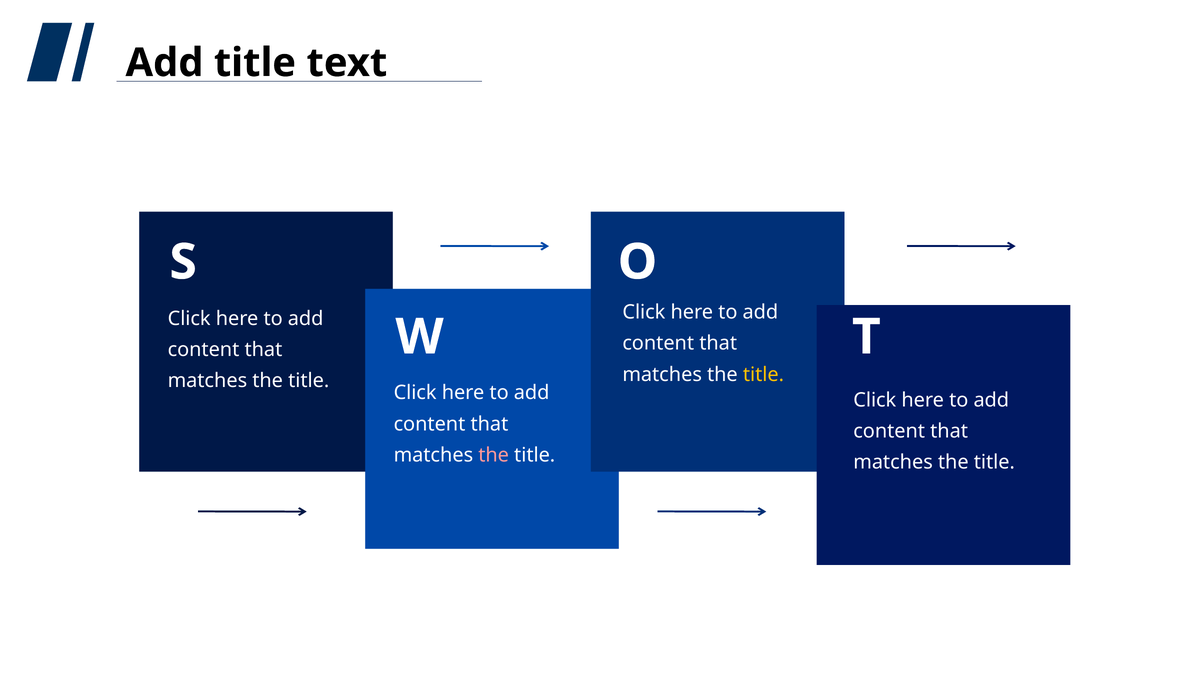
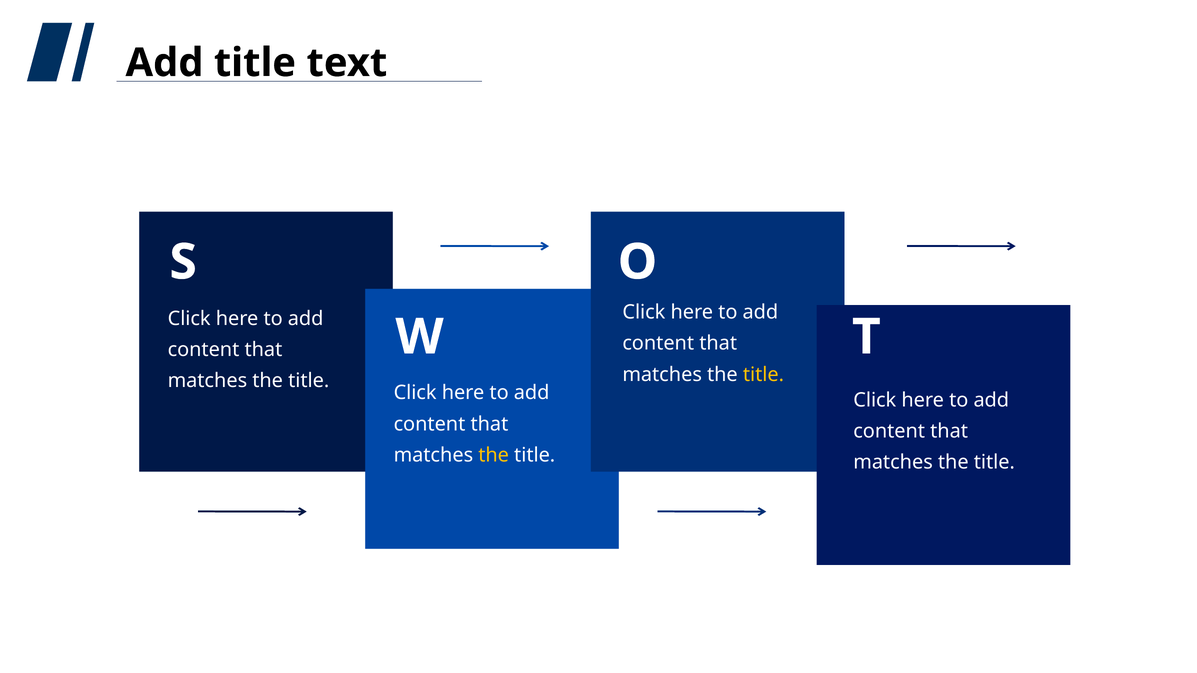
the at (494, 455) colour: pink -> yellow
